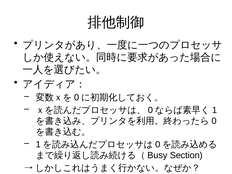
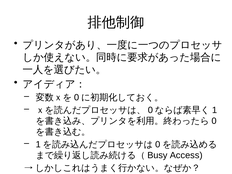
Section: Section -> Access
